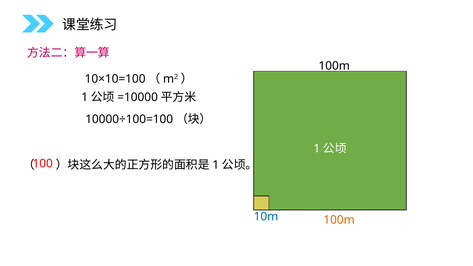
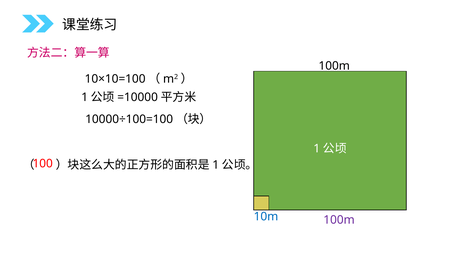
100m at (339, 220) colour: orange -> purple
